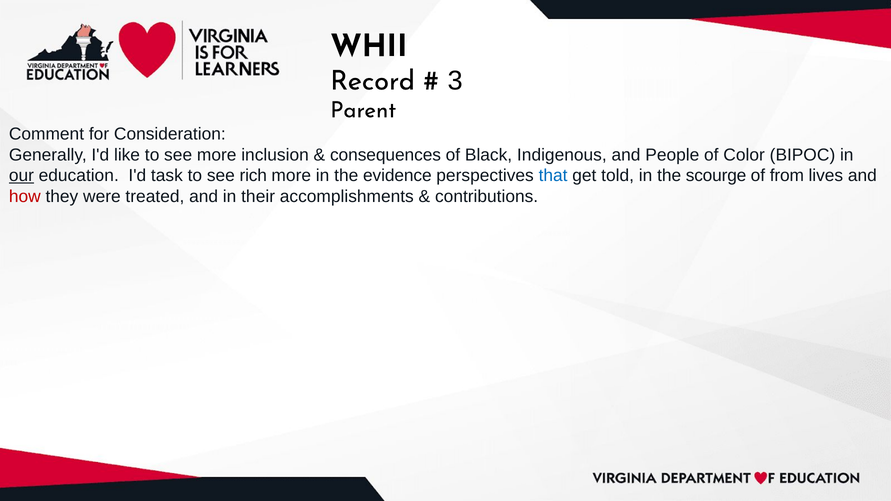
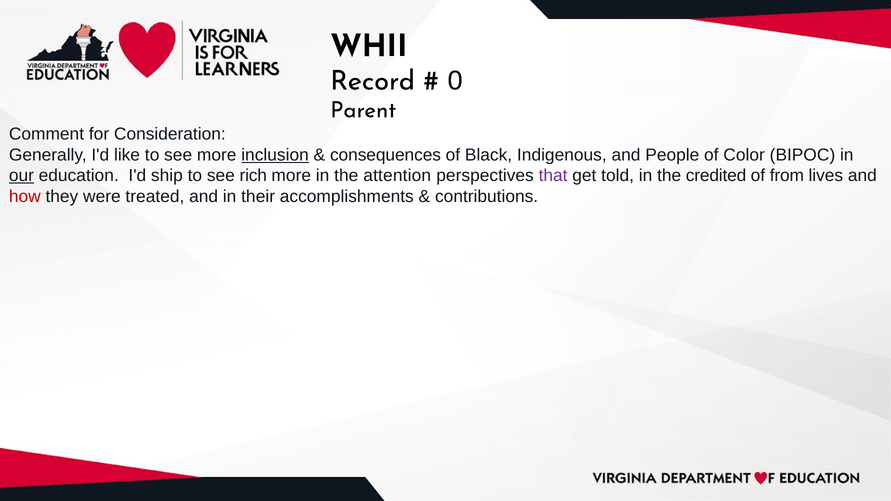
3: 3 -> 0
inclusion underline: none -> present
task: task -> ship
evidence: evidence -> attention
that colour: blue -> purple
scourge: scourge -> credited
